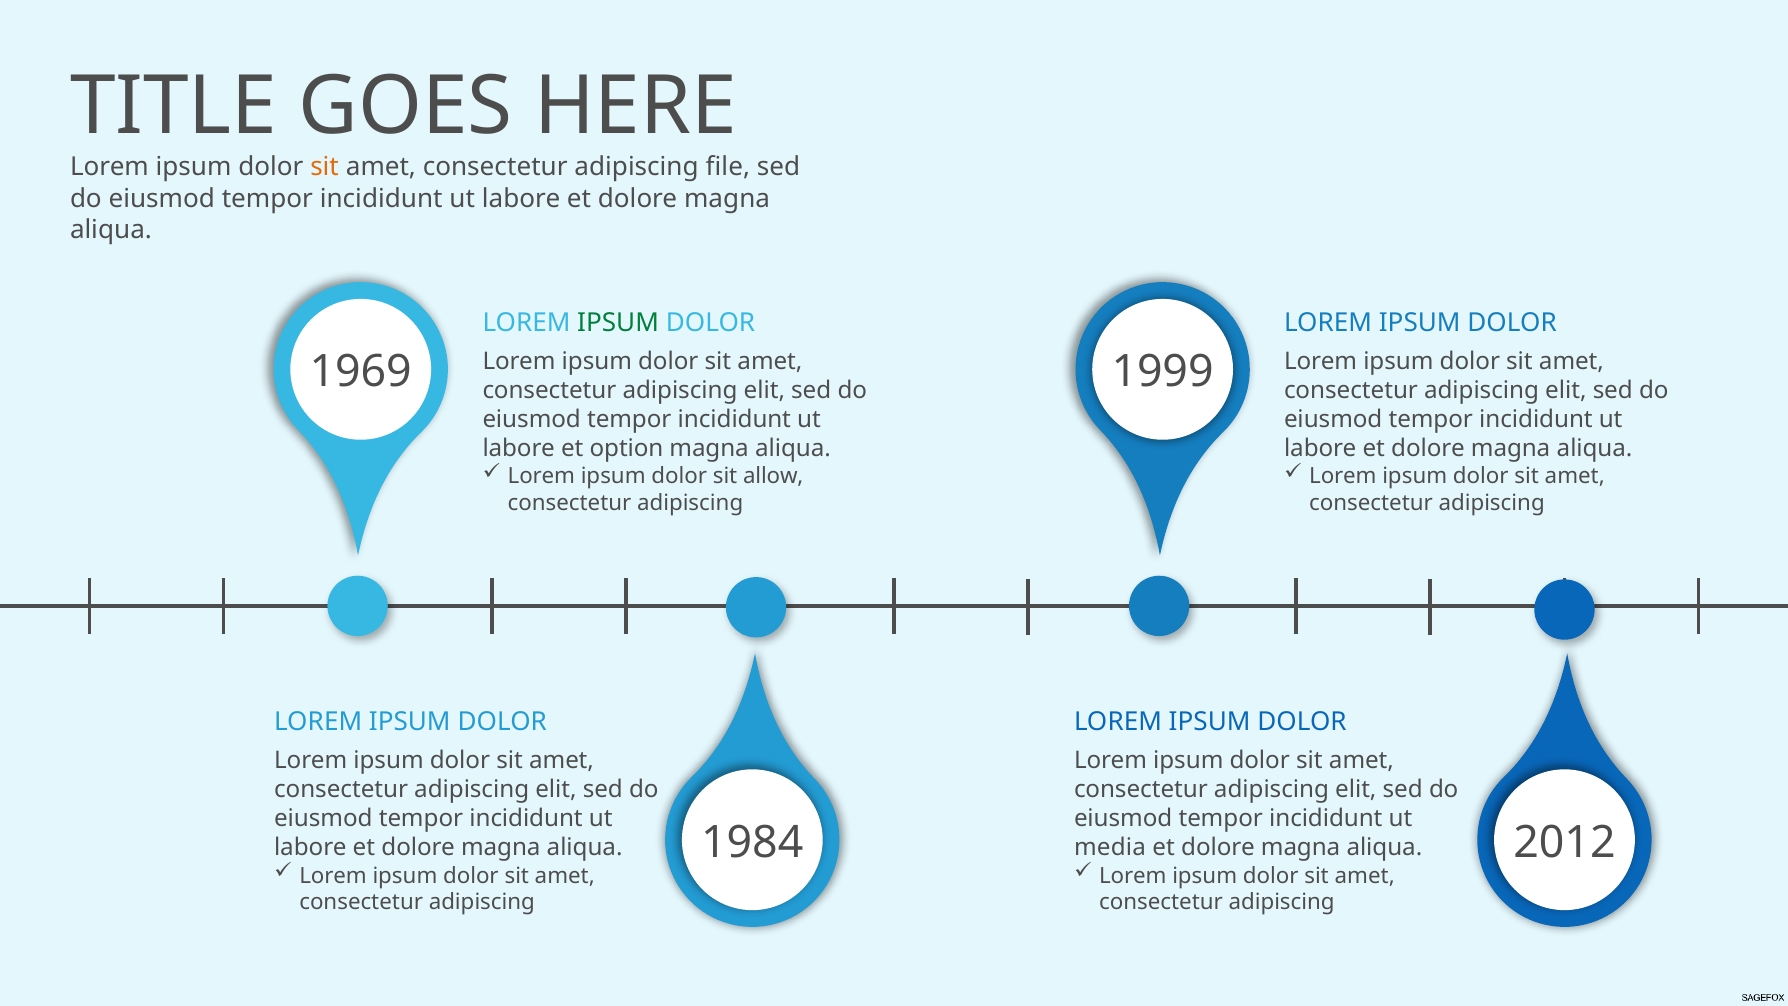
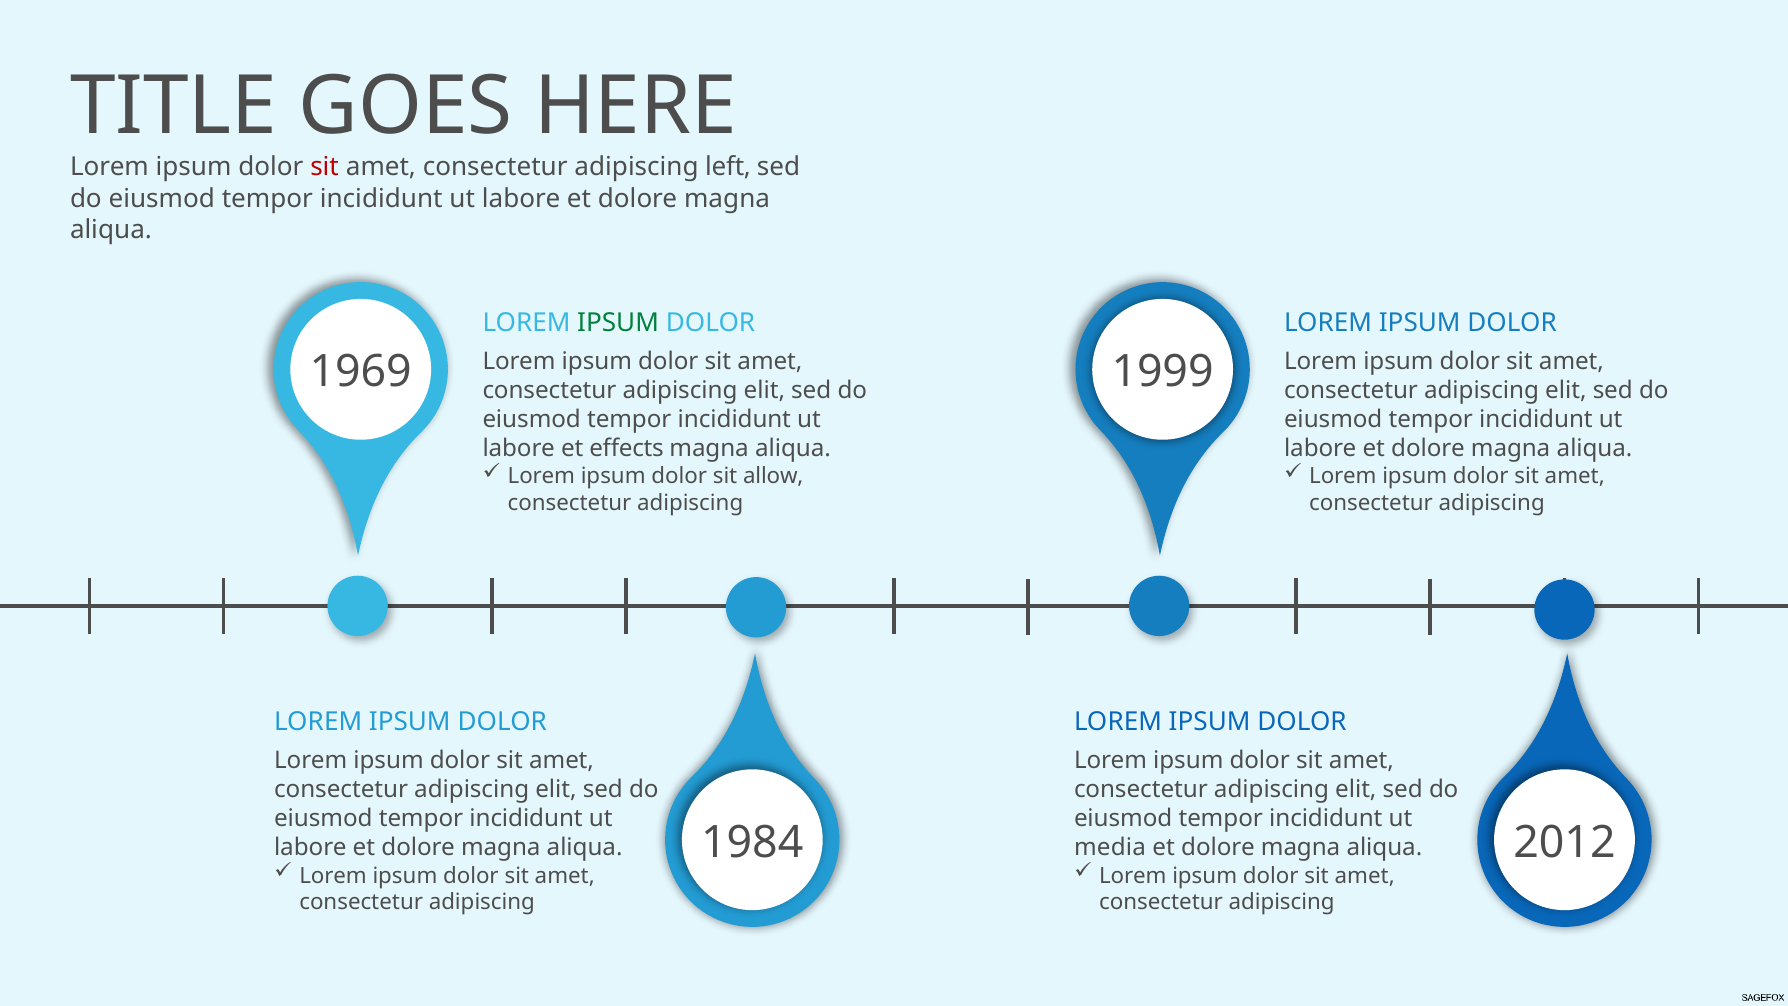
sit at (325, 167) colour: orange -> red
file: file -> left
option: option -> effects
